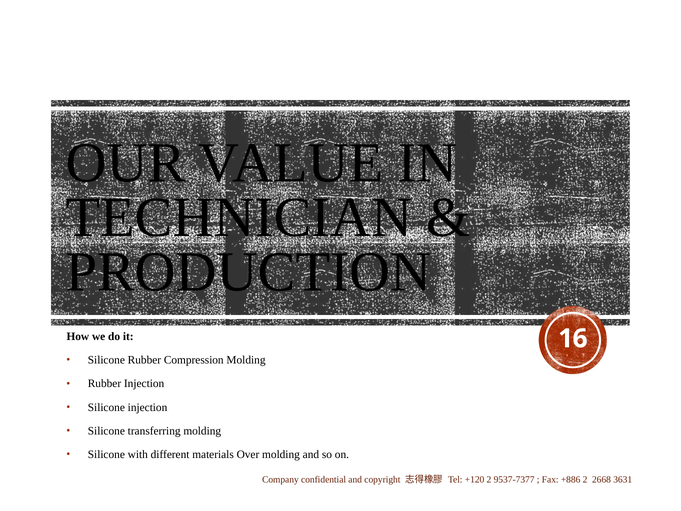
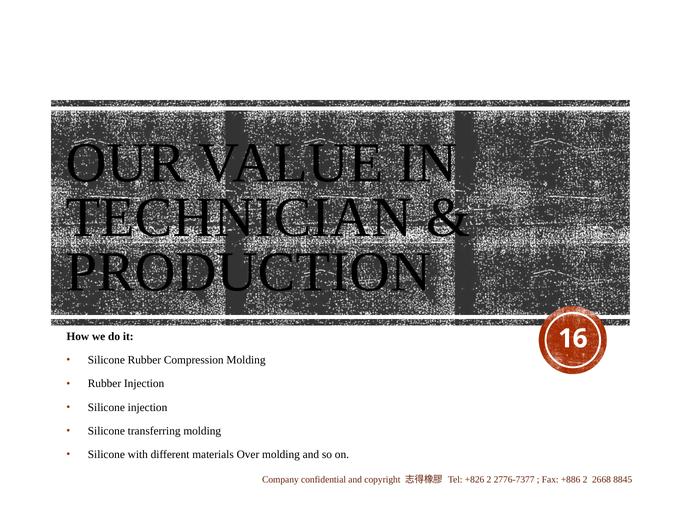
+120: +120 -> +826
9537-7377: 9537-7377 -> 2776-7377
3631: 3631 -> 8845
